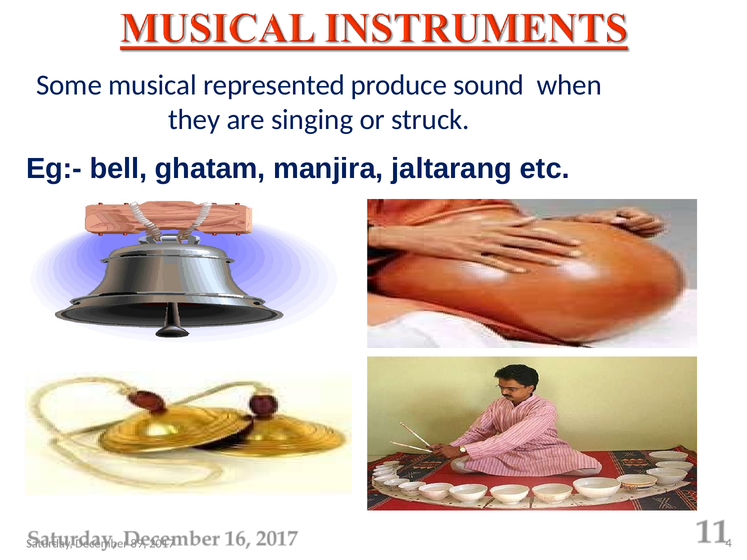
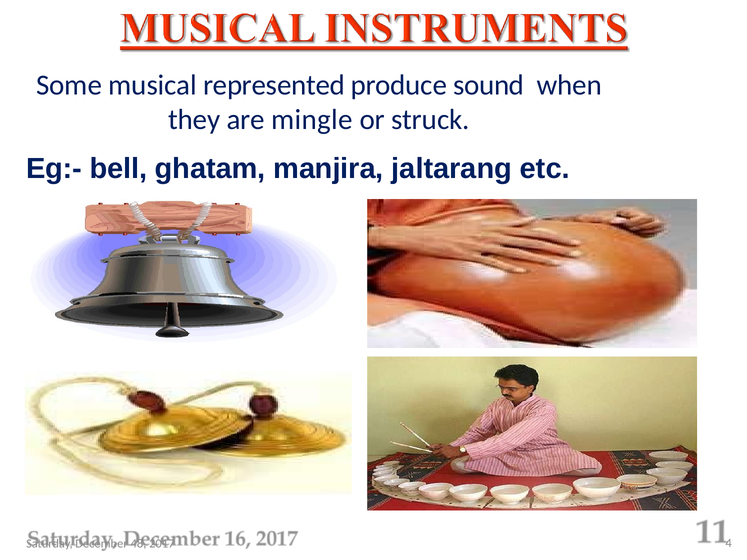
singing: singing -> mingle
89: 89 -> 48
